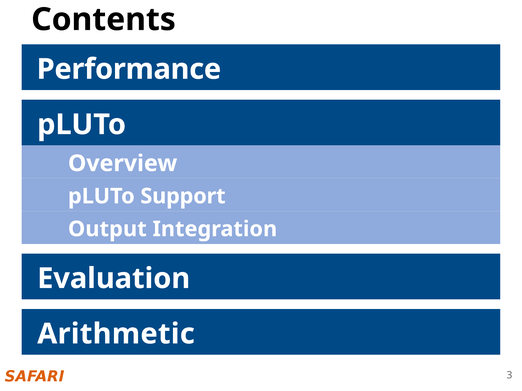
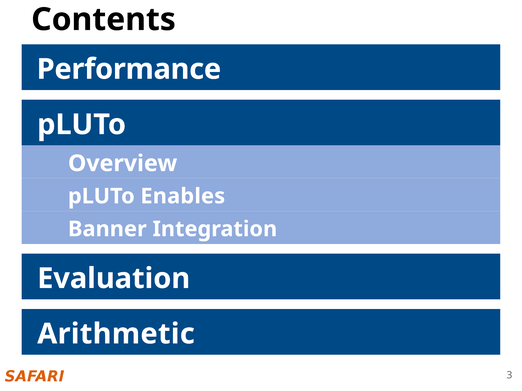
Support: Support -> Enables
Output: Output -> Banner
